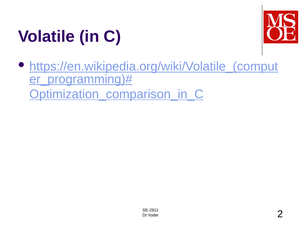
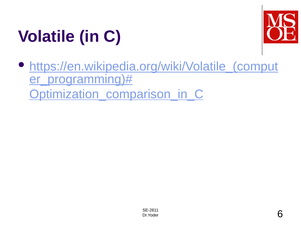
2: 2 -> 6
